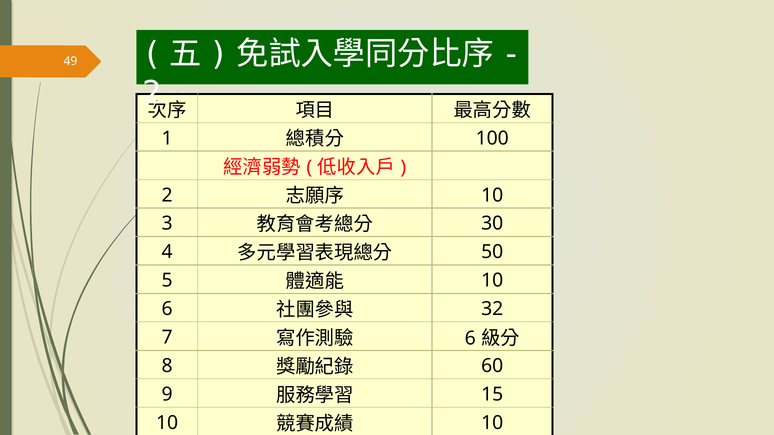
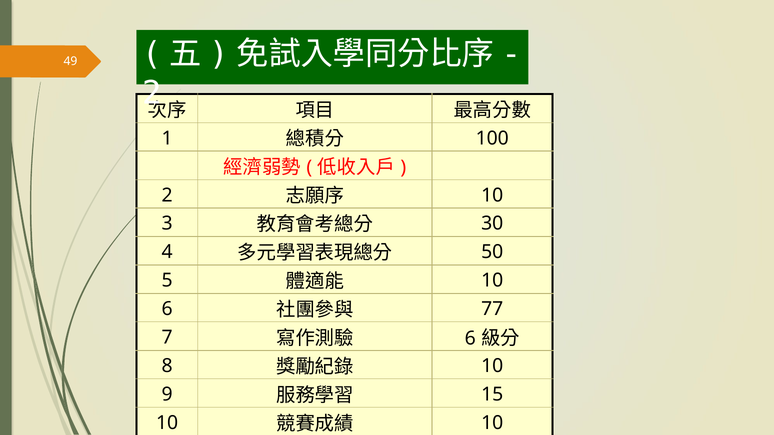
32: 32 -> 77
60 at (492, 366): 60 -> 10
